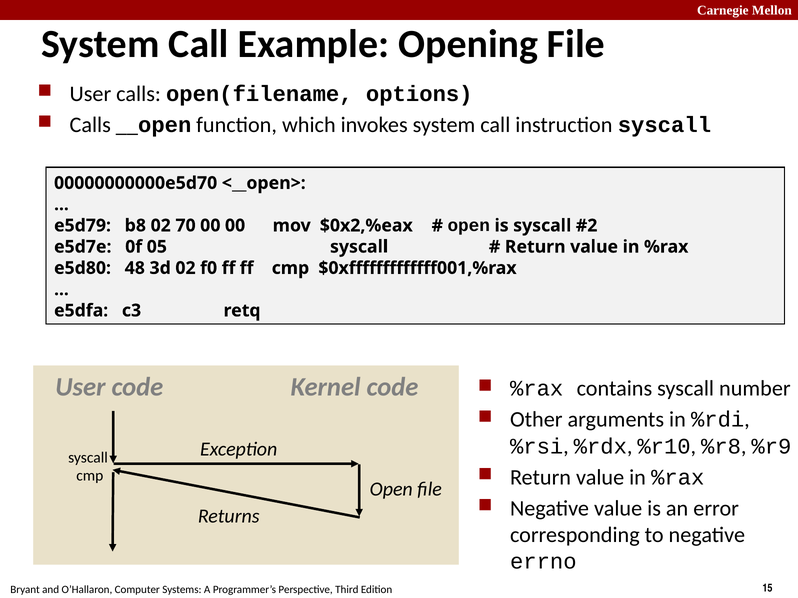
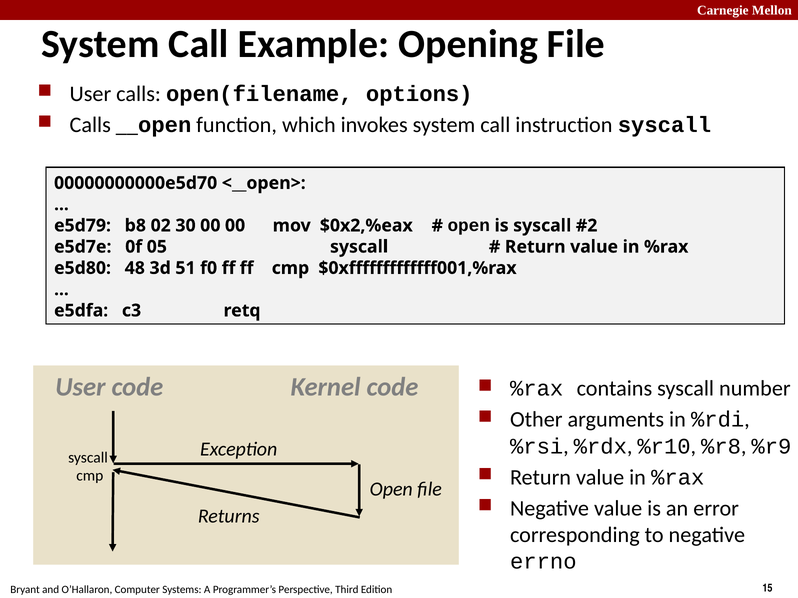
70: 70 -> 30
3d 02: 02 -> 51
